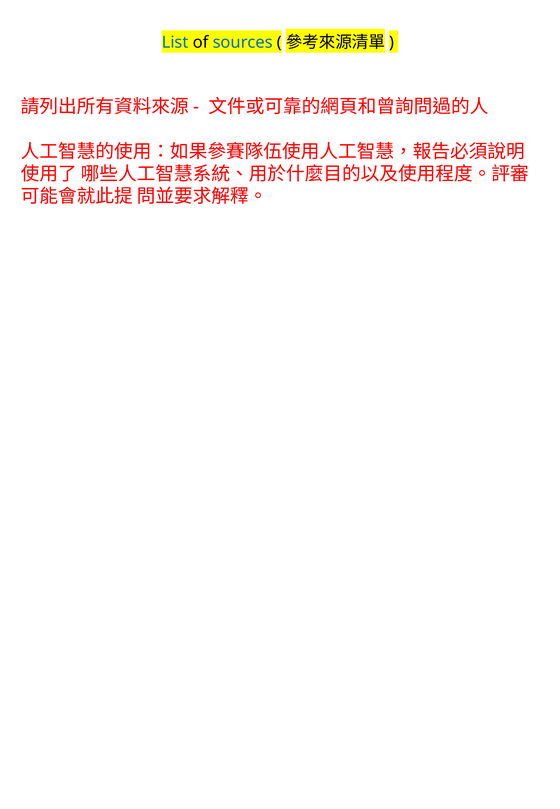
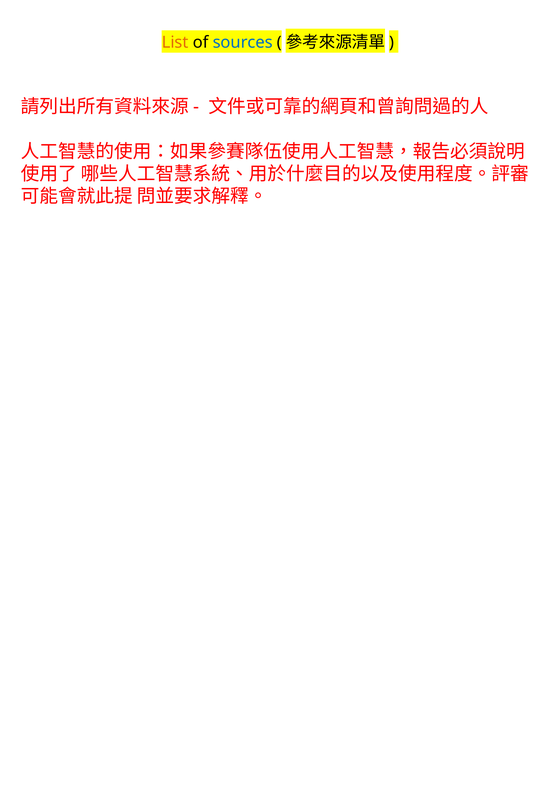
List colour: blue -> orange
